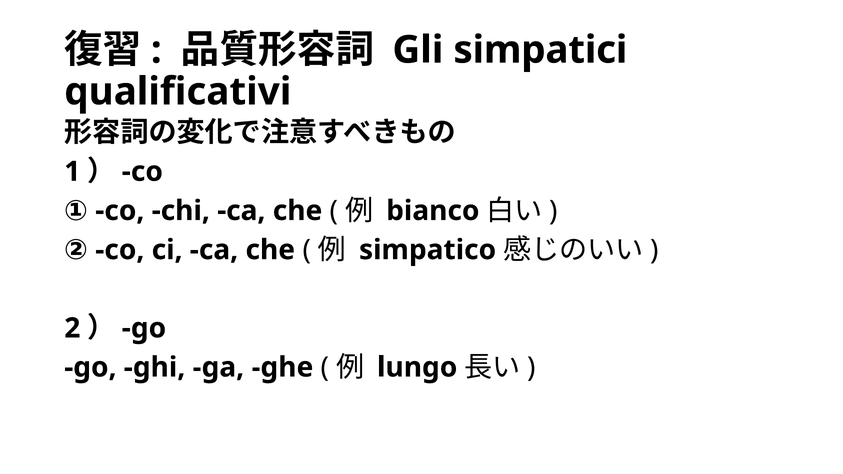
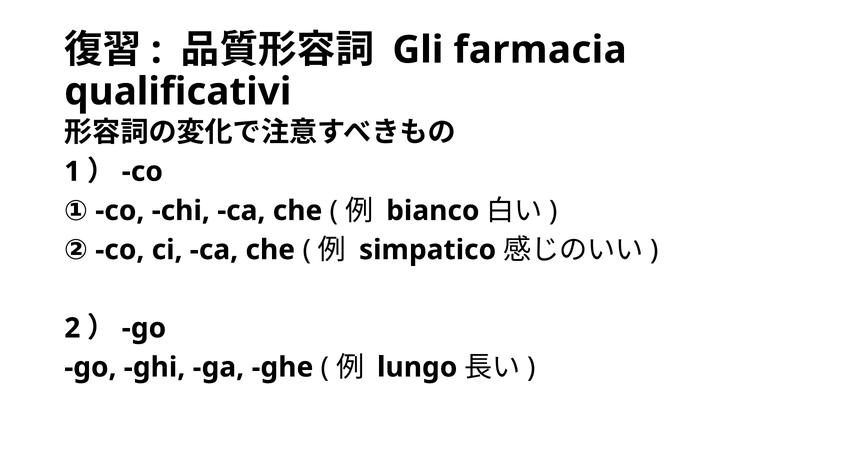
simpatici: simpatici -> farmacia
